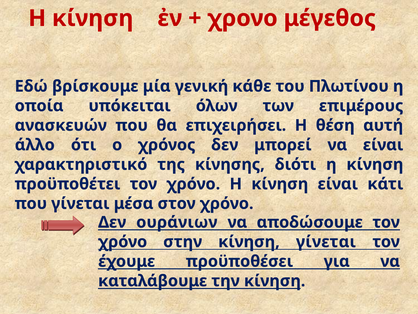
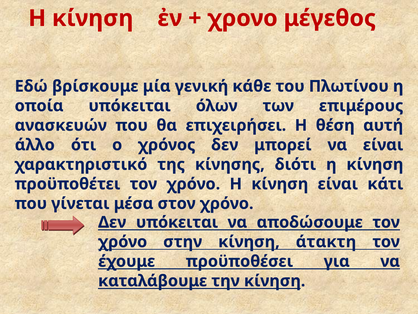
Δεν ουράνιων: ουράνιων -> υπόκειται
κίνηση γίνεται: γίνεται -> άτακτη
